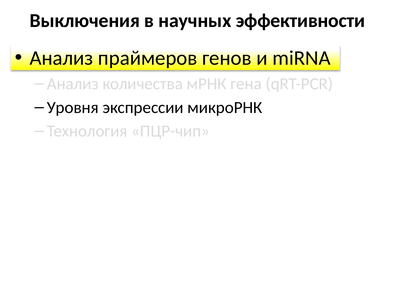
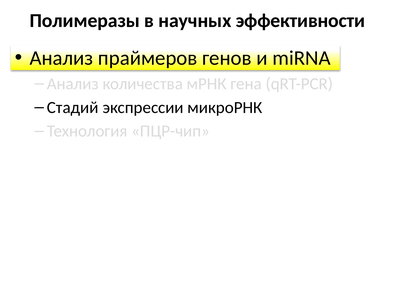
Выключения: Выключения -> Полимеразы
Уровня: Уровня -> Стадий
